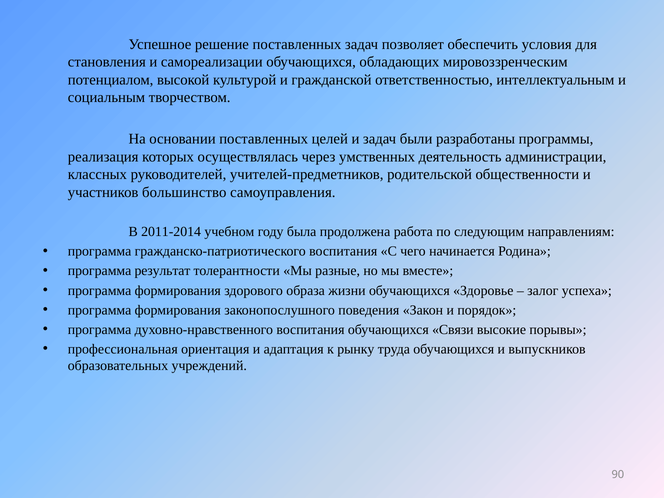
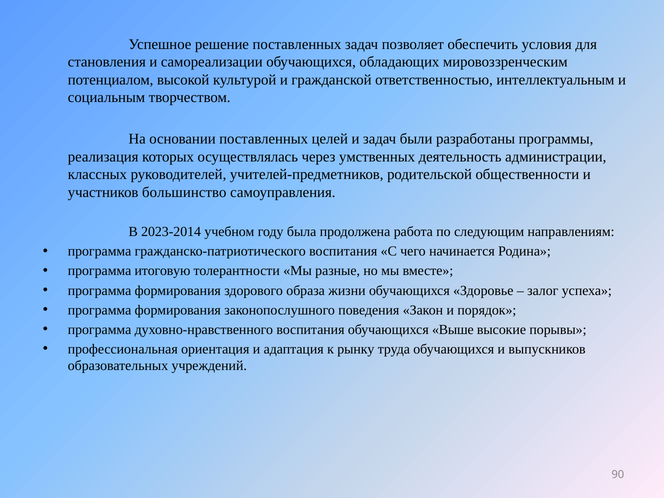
2011-2014: 2011-2014 -> 2023-2014
результат: результат -> итоговую
Связи: Связи -> Выше
